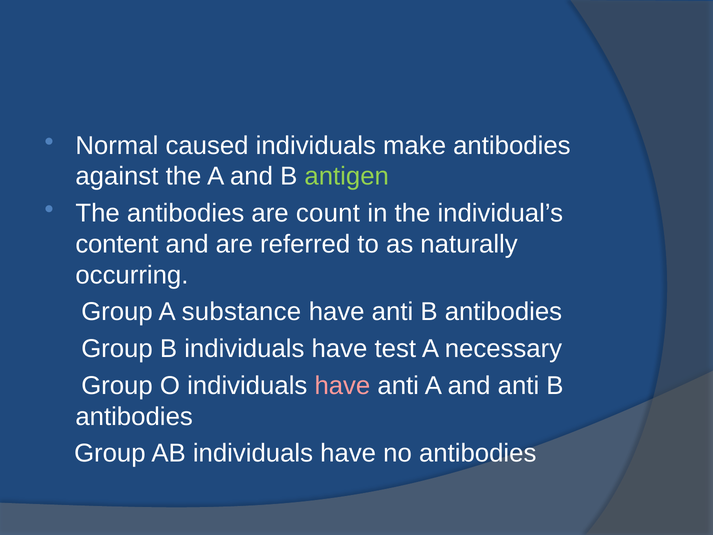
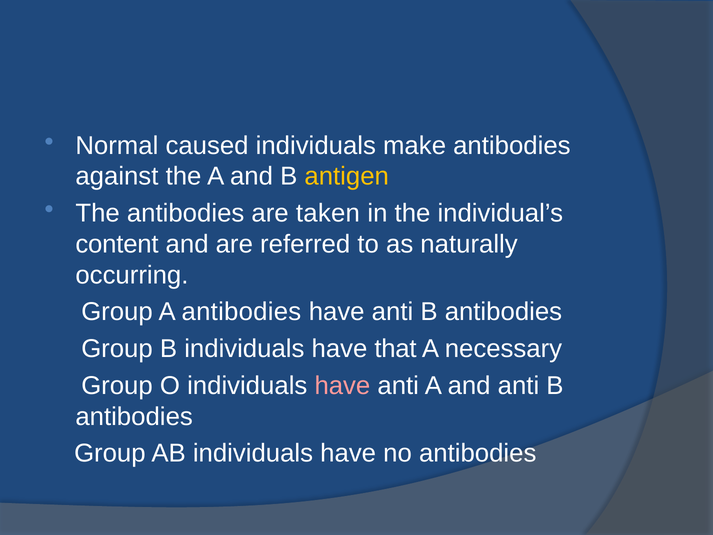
antigen colour: light green -> yellow
count: count -> taken
A substance: substance -> antibodies
test: test -> that
